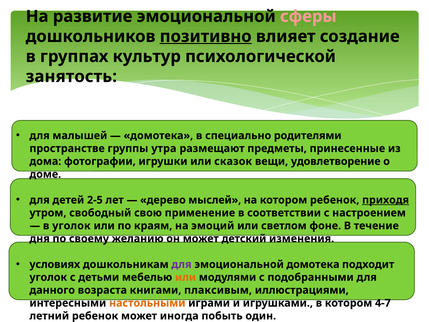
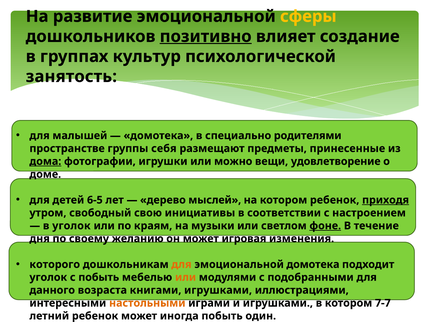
сферы colour: pink -> yellow
утра: утра -> себя
дома underline: none -> present
сказок: сказок -> можно
2-5: 2-5 -> 6-5
применение: применение -> инициативы
эмоций: эмоций -> музыки
фоне underline: none -> present
детский: детский -> игровая
условиях: условиях -> которого
для at (181, 264) colour: purple -> orange
с детьми: детьми -> побыть
книгами плаксивым: плаксивым -> игрушками
4-7: 4-7 -> 7-7
